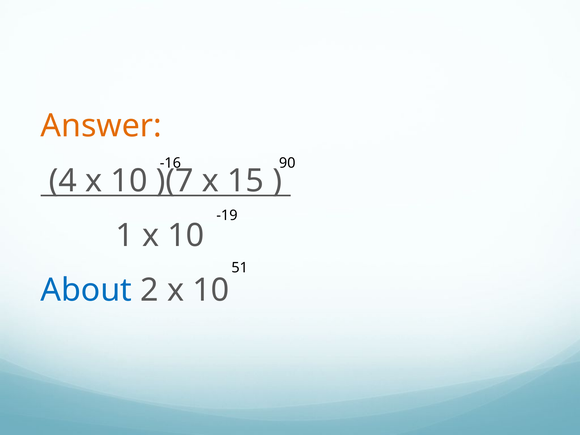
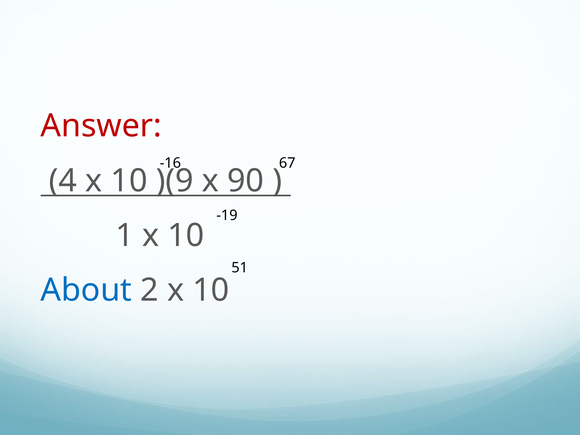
Answer colour: orange -> red
90: 90 -> 67
)(7: )(7 -> )(9
15: 15 -> 90
